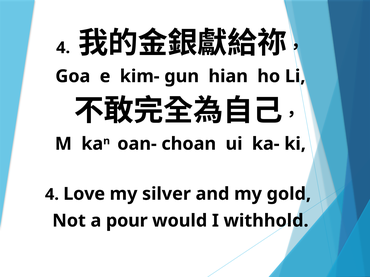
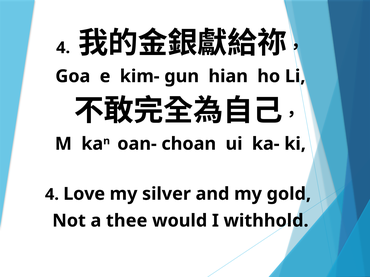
pour: pour -> thee
